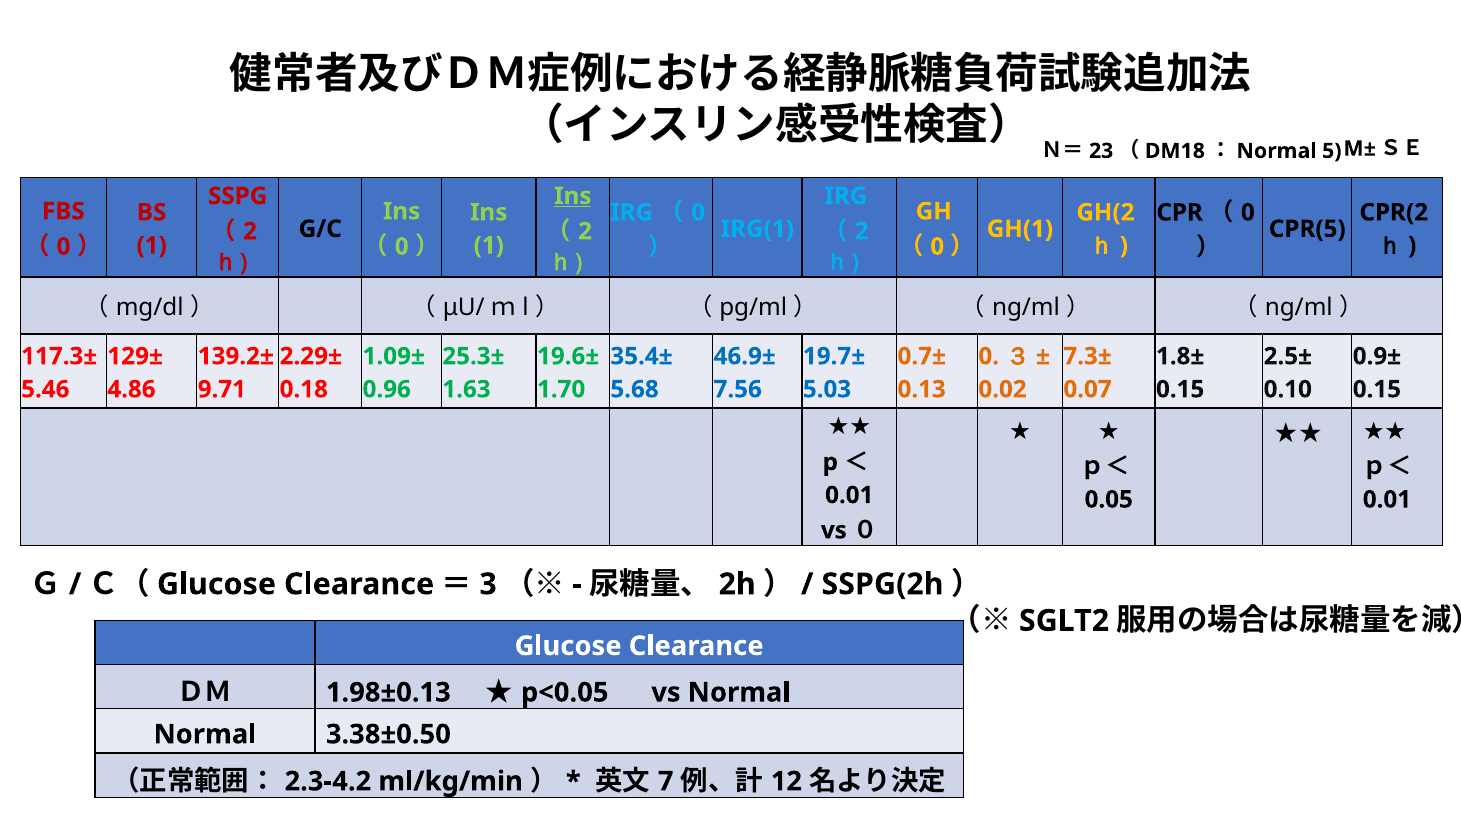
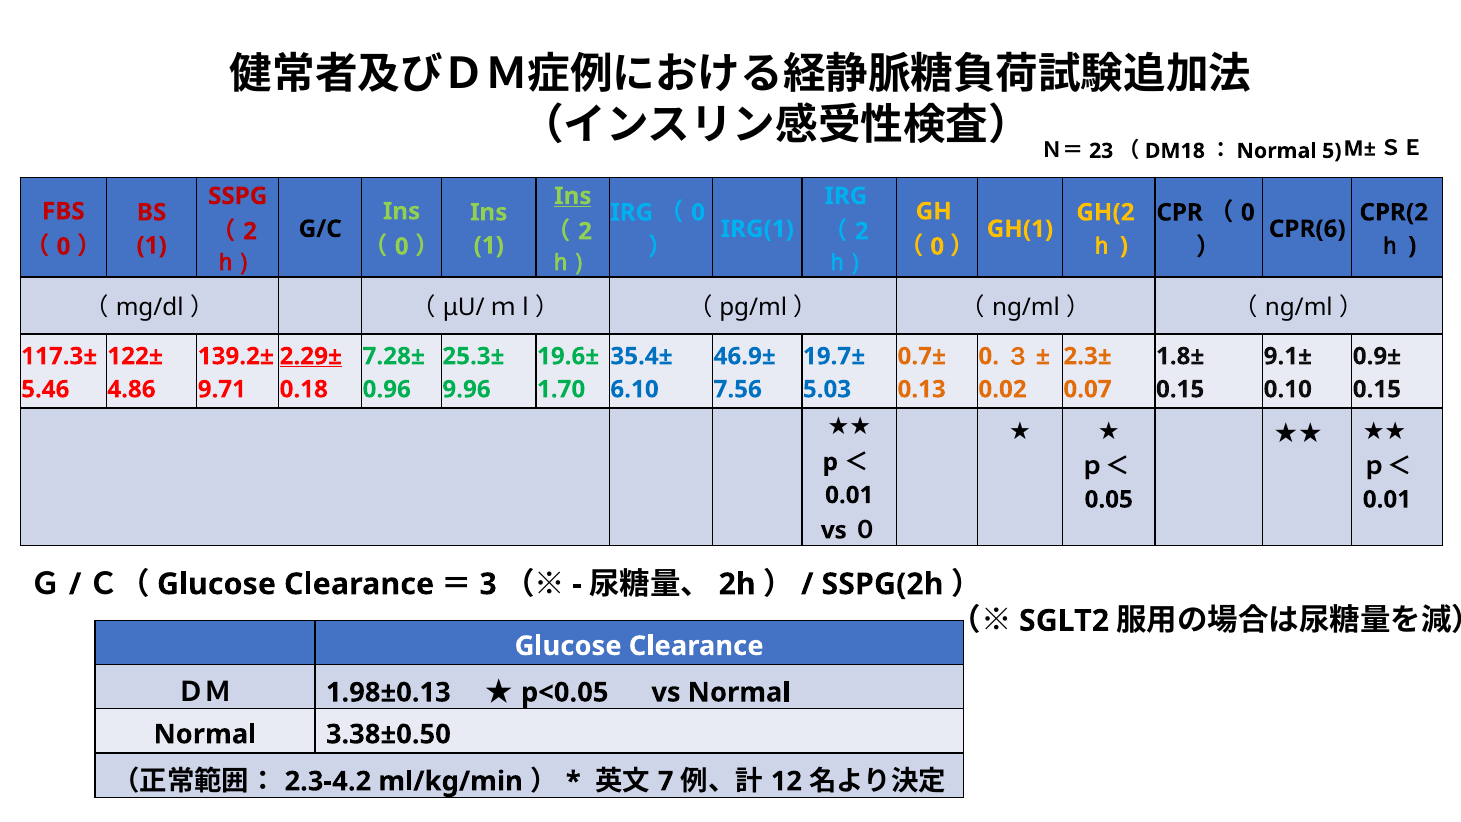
CPR(5: CPR(5 -> CPR(6
129±: 129± -> 122±
2.29± underline: none -> present
1.09±: 1.09± -> 7.28±
7.3±: 7.3± -> 2.3±
2.5±: 2.5± -> 9.1±
1.63: 1.63 -> 9.96
5.68: 5.68 -> 6.10
